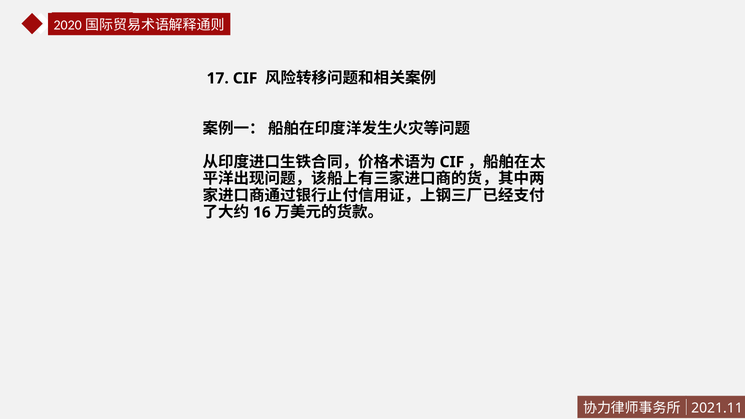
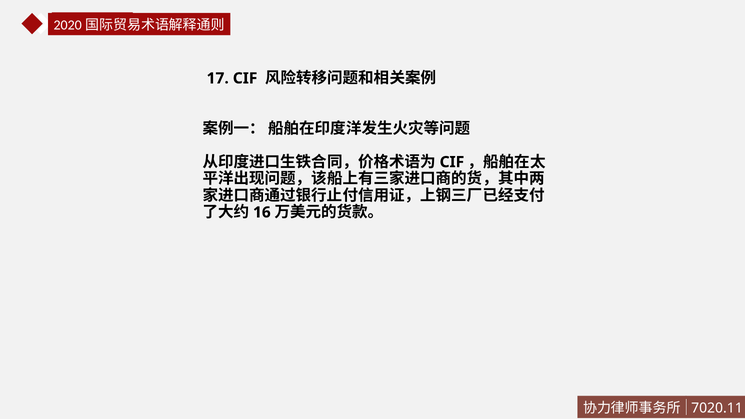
2021.11: 2021.11 -> 7020.11
